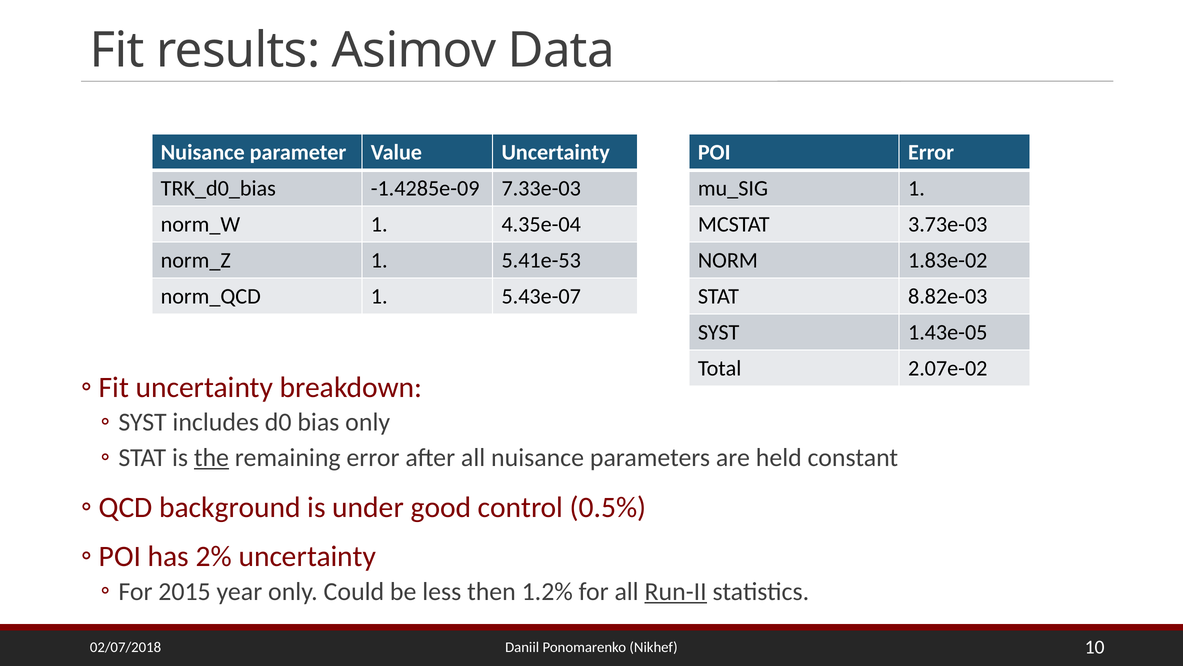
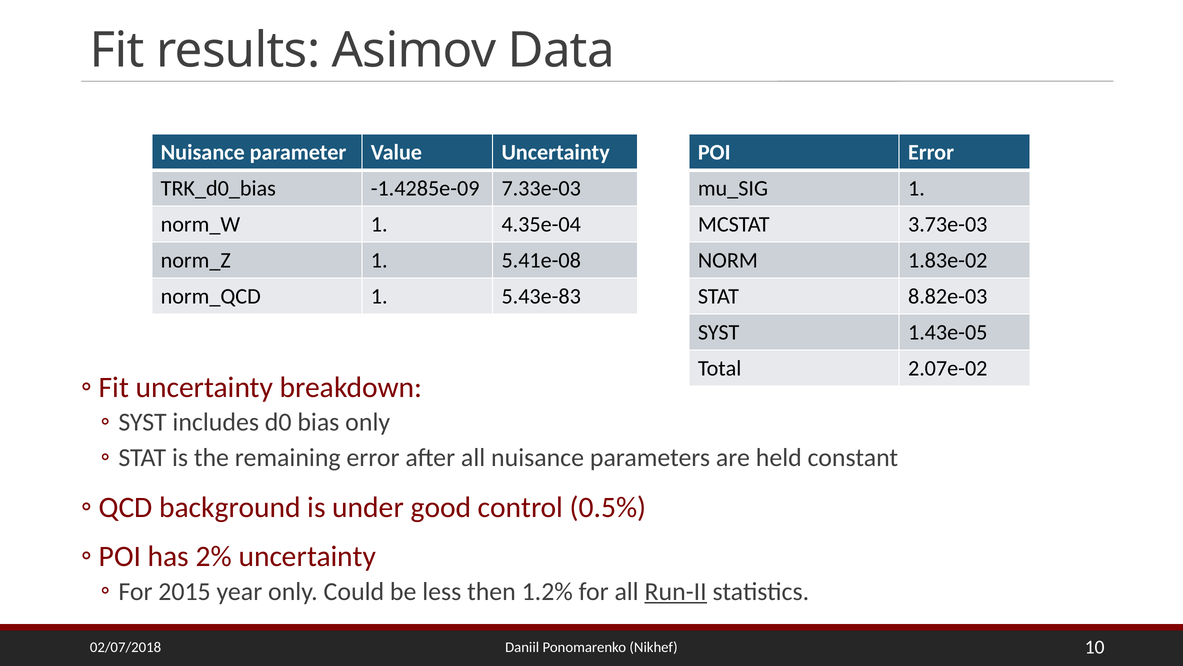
5.41e-53: 5.41e-53 -> 5.41e-08
5.43e-07: 5.43e-07 -> 5.43e-83
the underline: present -> none
